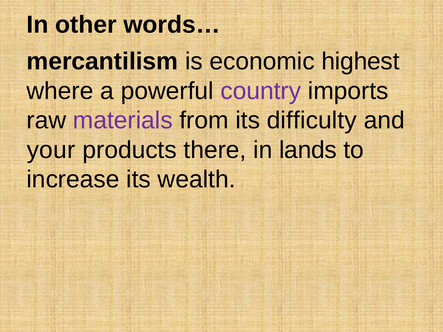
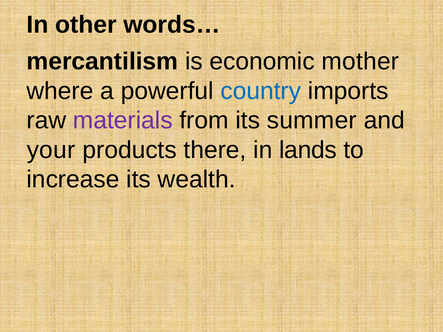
highest: highest -> mother
country colour: purple -> blue
difficulty: difficulty -> summer
